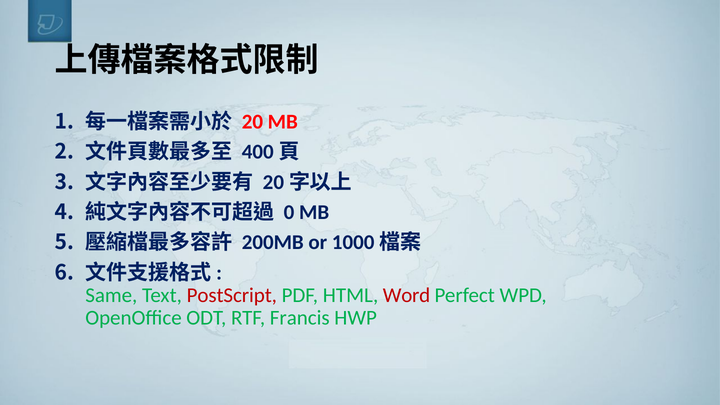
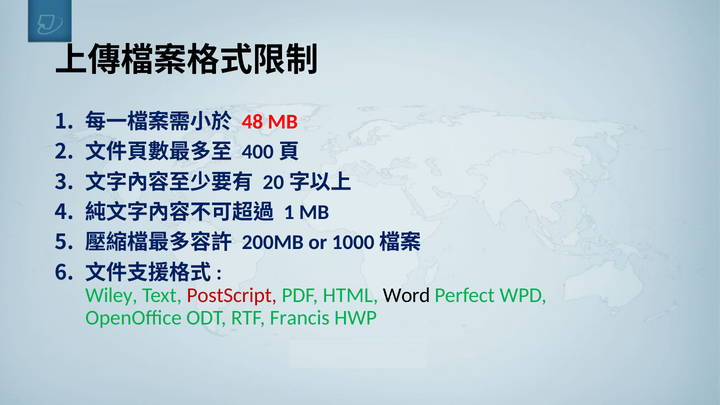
20: 20 -> 48
0 at (289, 212): 0 -> 1
Same: Same -> Wiley
Word colour: red -> black
